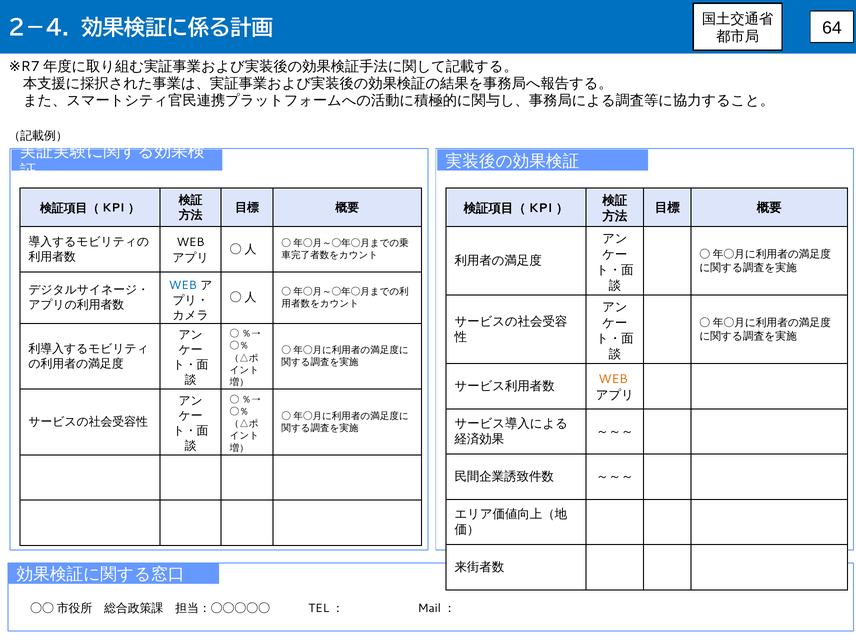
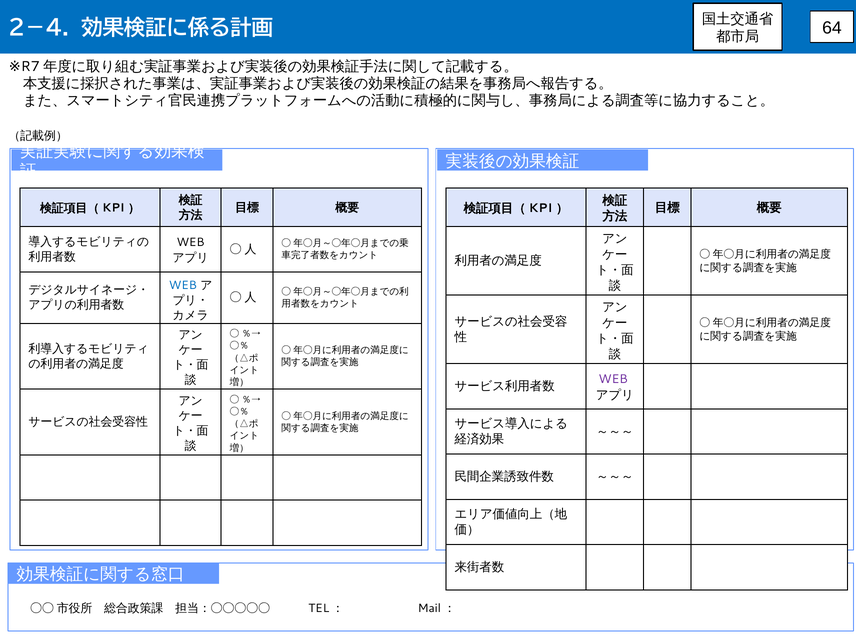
WEB at (613, 379) colour: orange -> purple
